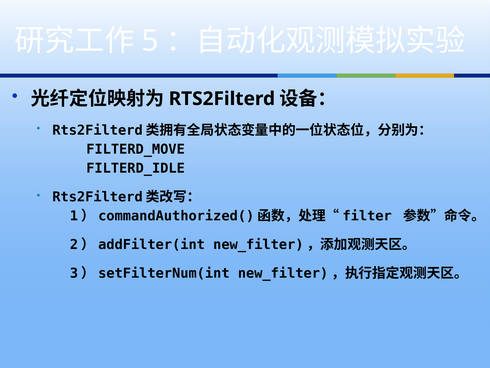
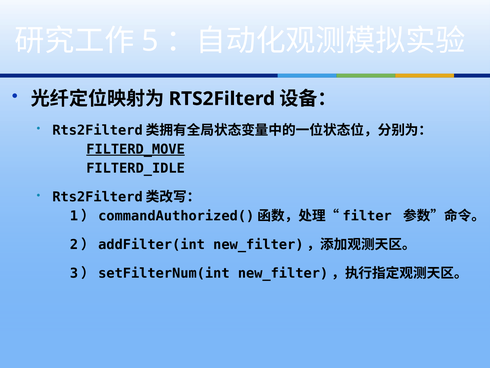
FILTERD_MOVE underline: none -> present
